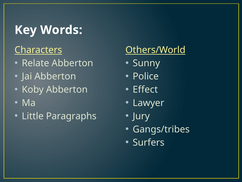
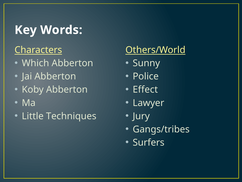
Relate: Relate -> Which
Paragraphs: Paragraphs -> Techniques
